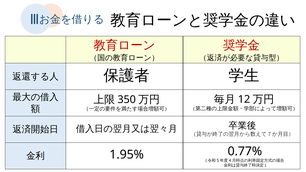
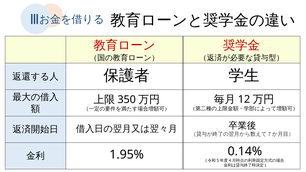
0.77%: 0.77% -> 0.14%
